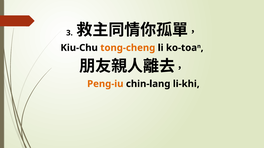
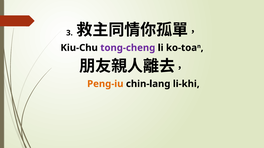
tong-cheng colour: orange -> purple
